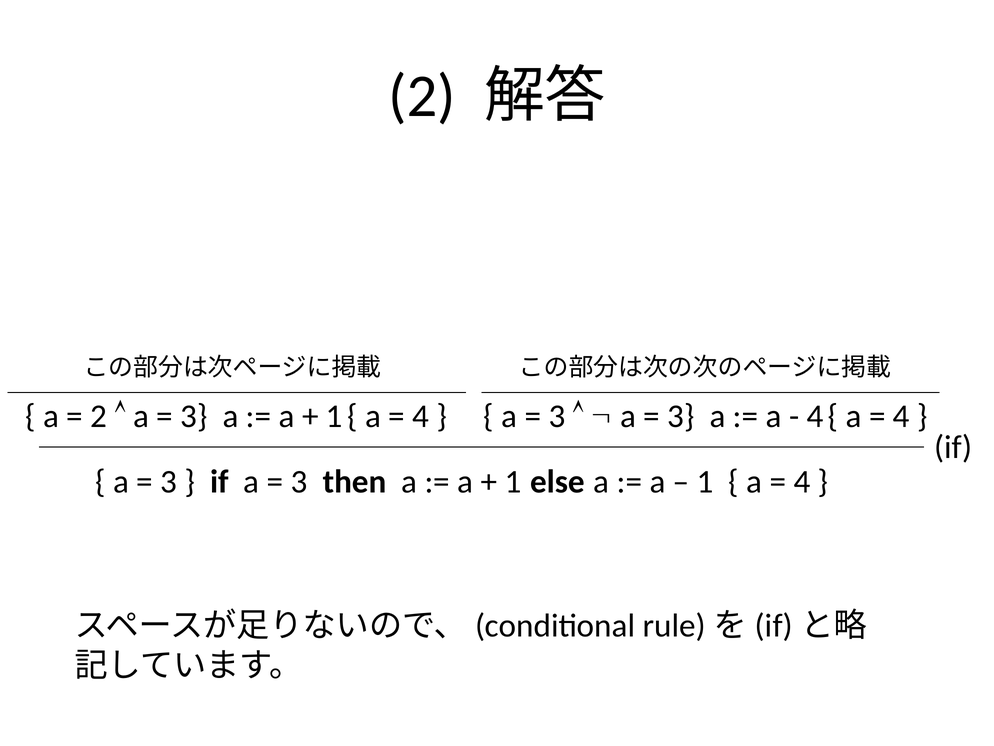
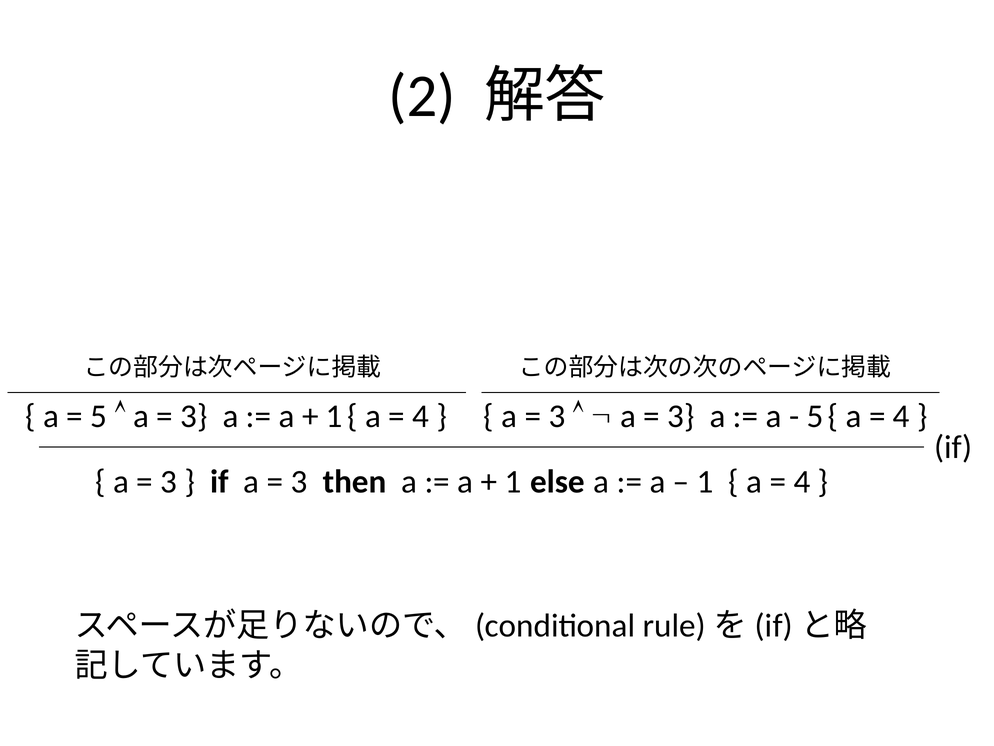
2 at (99, 416): 2 -> 5
4 at (815, 416): 4 -> 5
